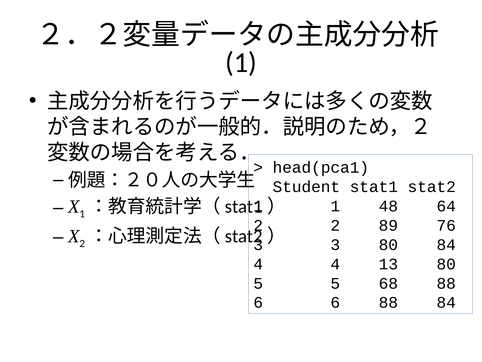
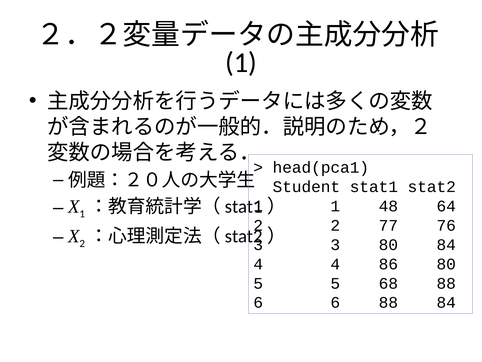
89: 89 -> 77
13: 13 -> 86
